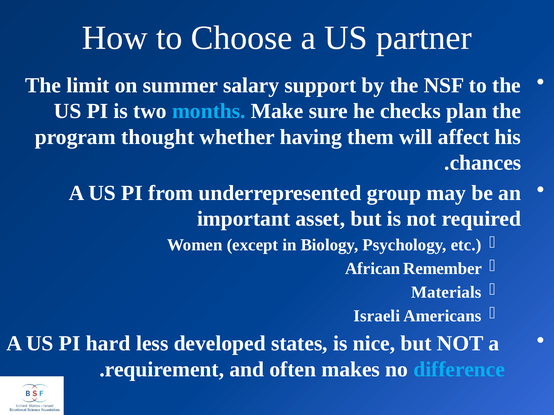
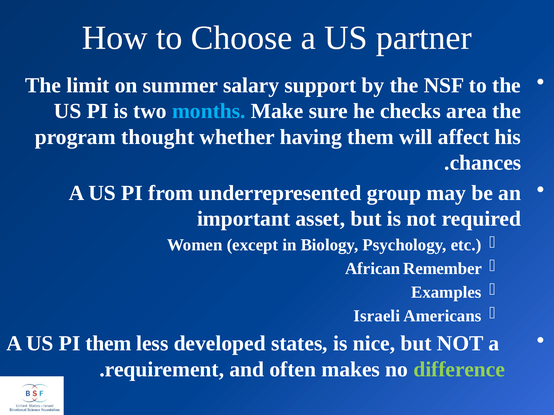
plan: plan -> area
Materials: Materials -> Examples
PI hard: hard -> them
difference colour: light blue -> light green
